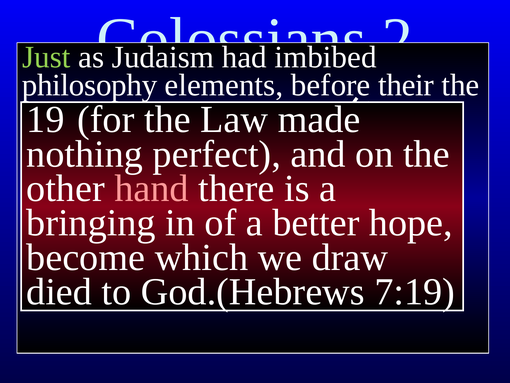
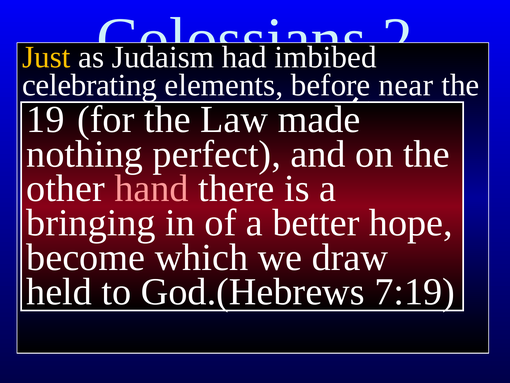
Just colour: light green -> yellow
philosophy: philosophy -> celebrating
their: their -> near
died: died -> held
